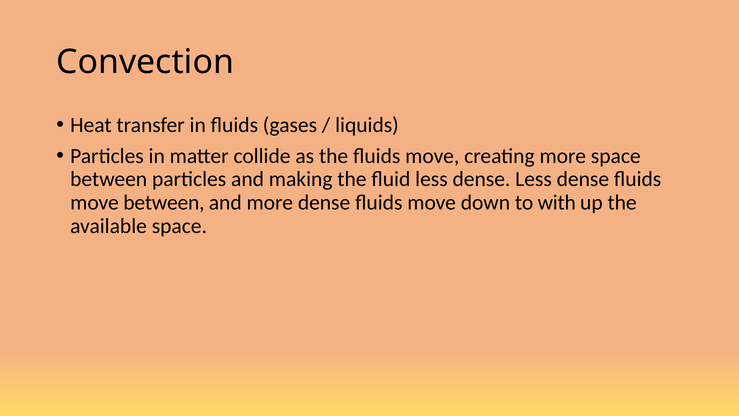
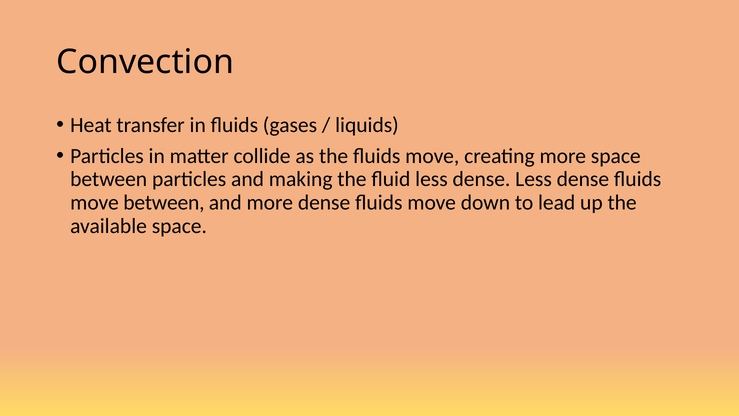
with: with -> lead
